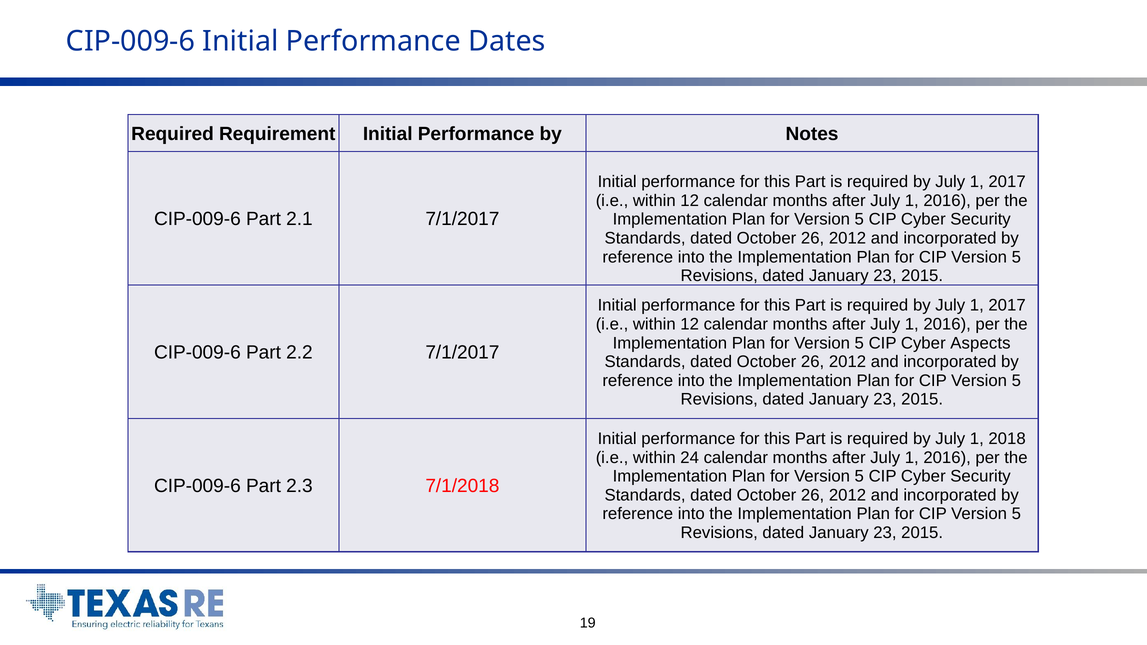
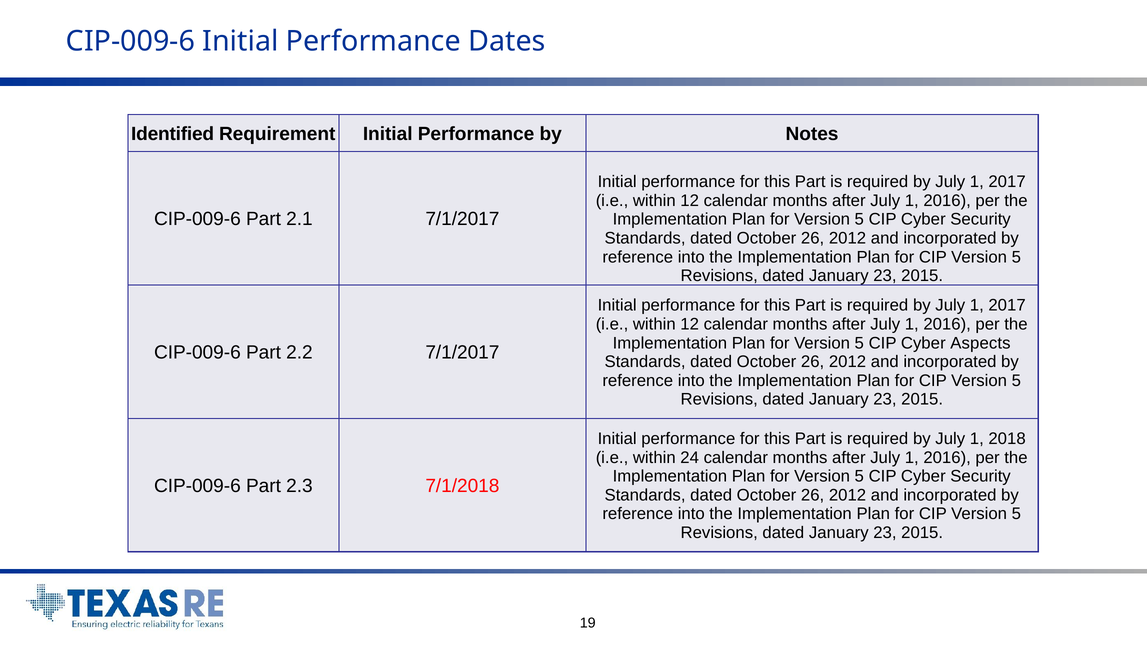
Required at (173, 134): Required -> Identified
